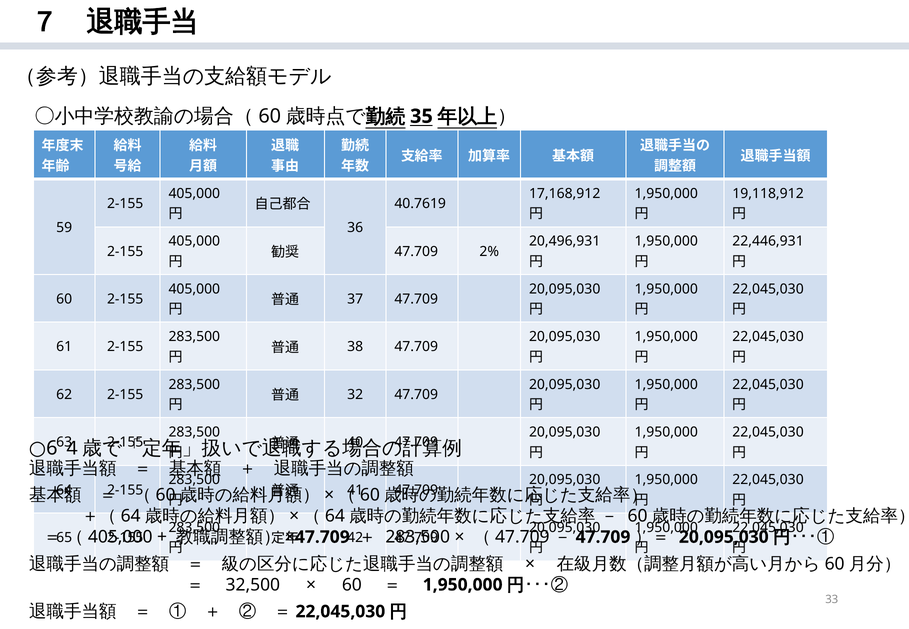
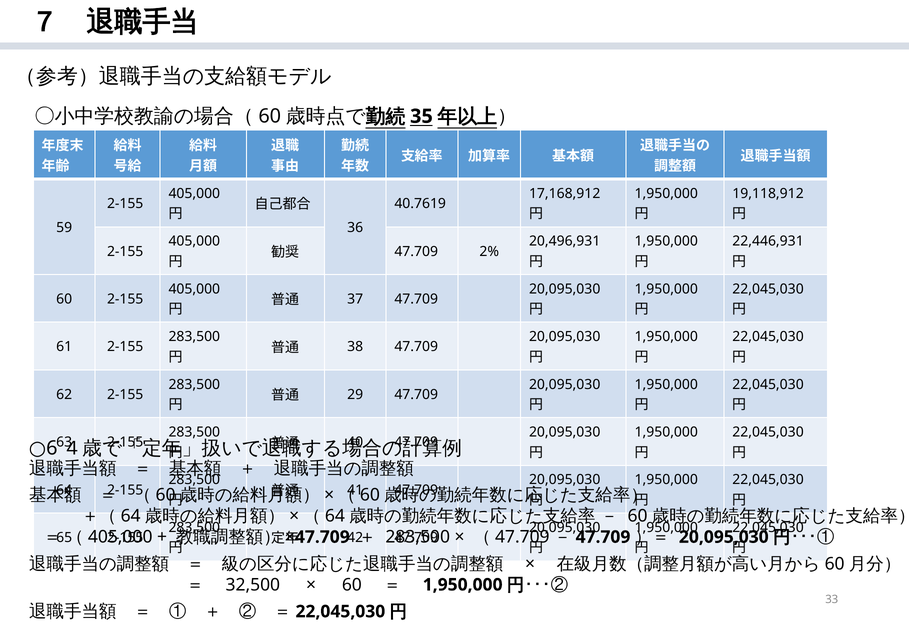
32: 32 -> 29
